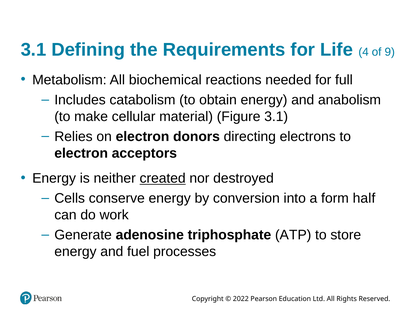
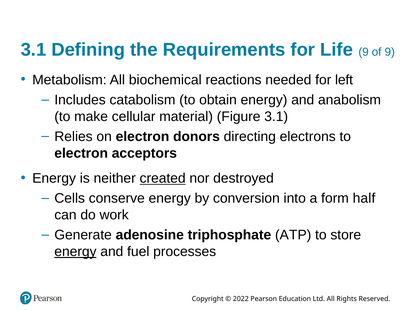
Life 4: 4 -> 9
full: full -> left
energy at (75, 251) underline: none -> present
